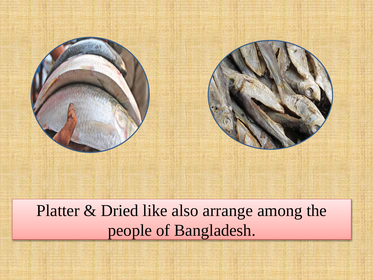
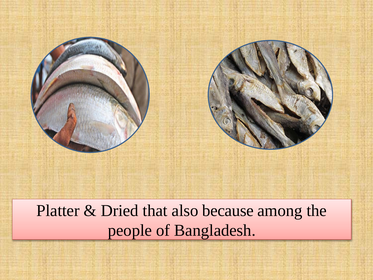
like: like -> that
arrange: arrange -> because
